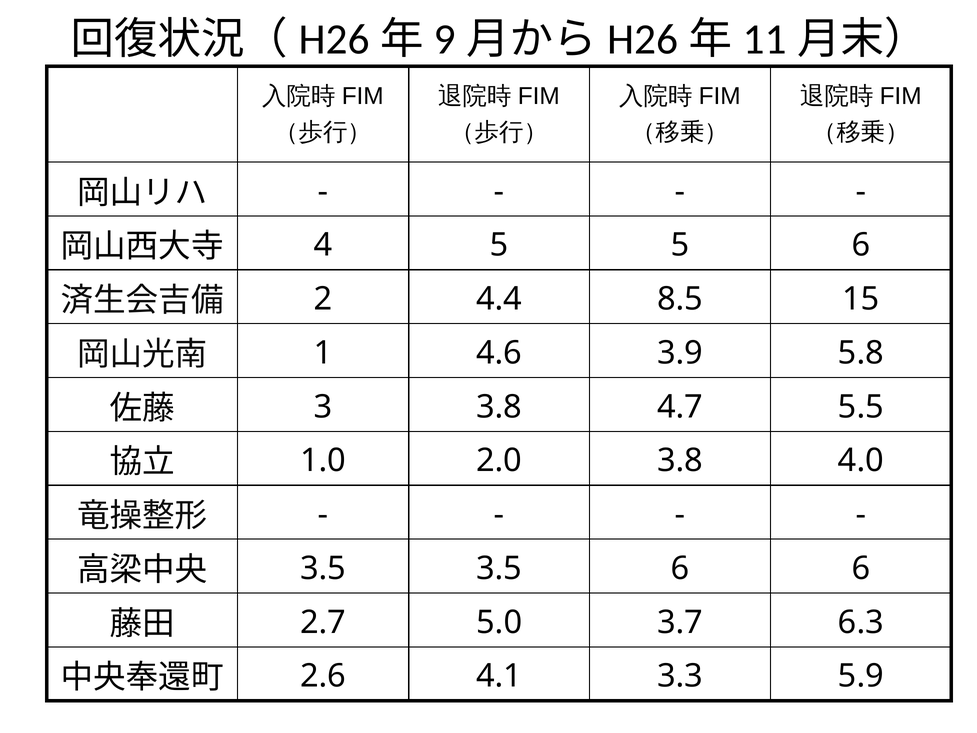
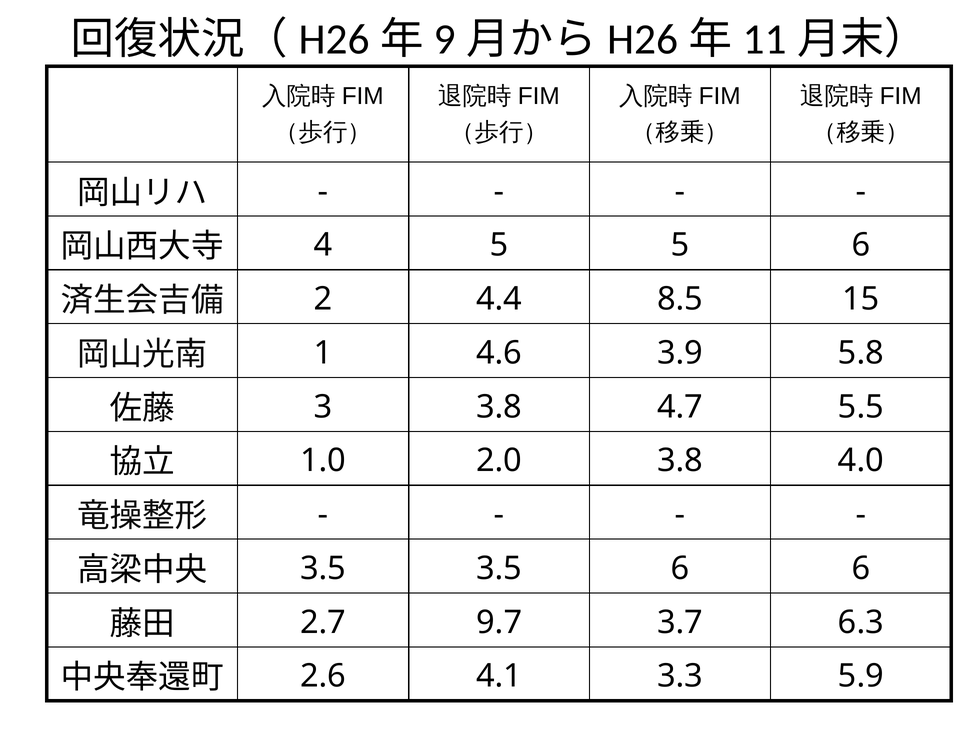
5.0: 5.0 -> 9.7
